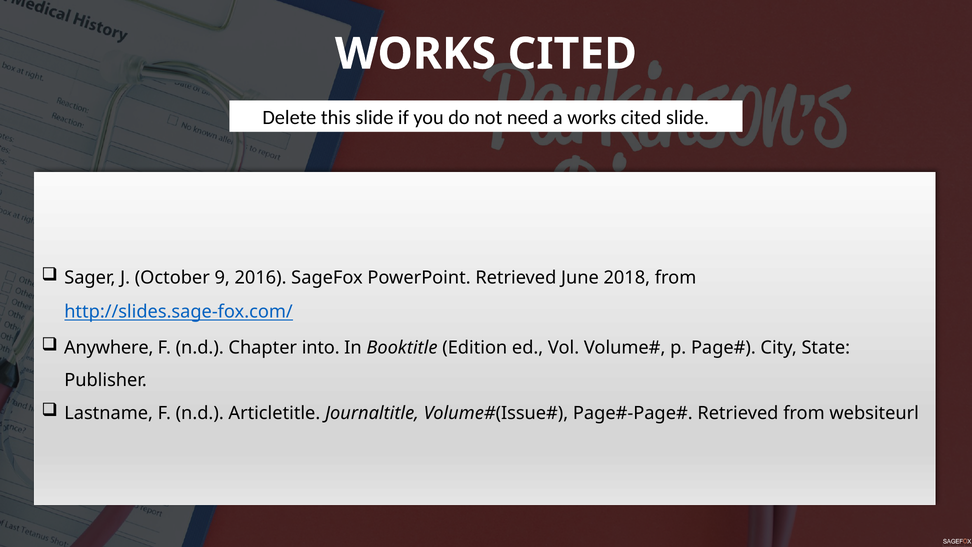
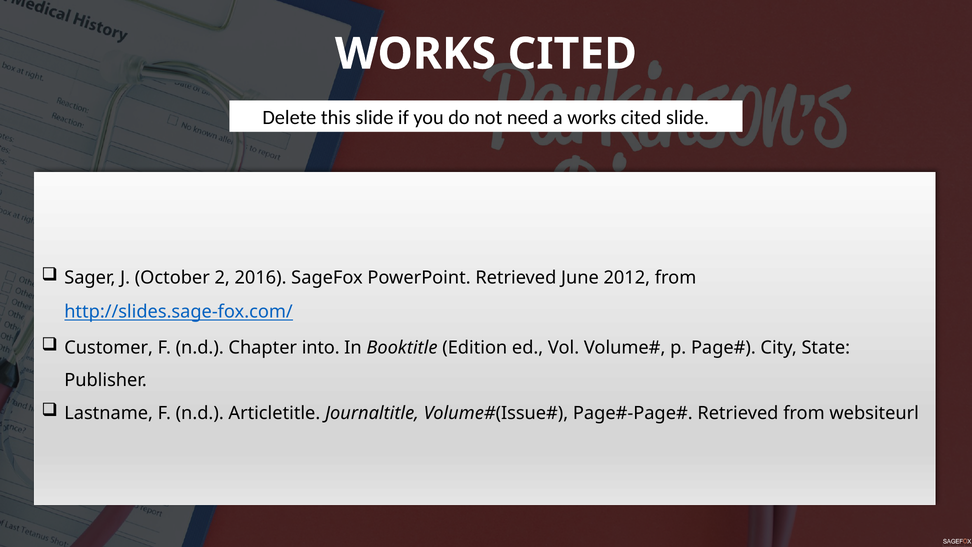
9: 9 -> 2
2018: 2018 -> 2012
Anywhere: Anywhere -> Customer
